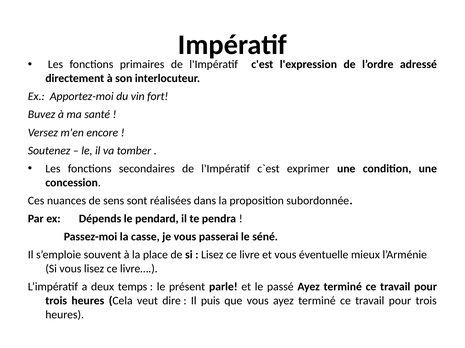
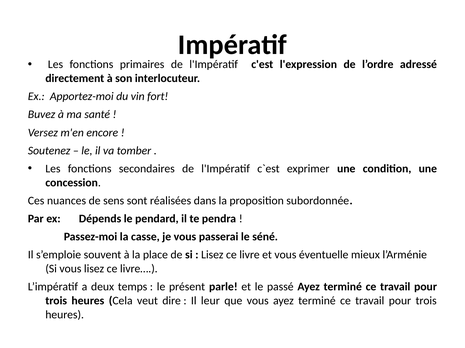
puis: puis -> leur
